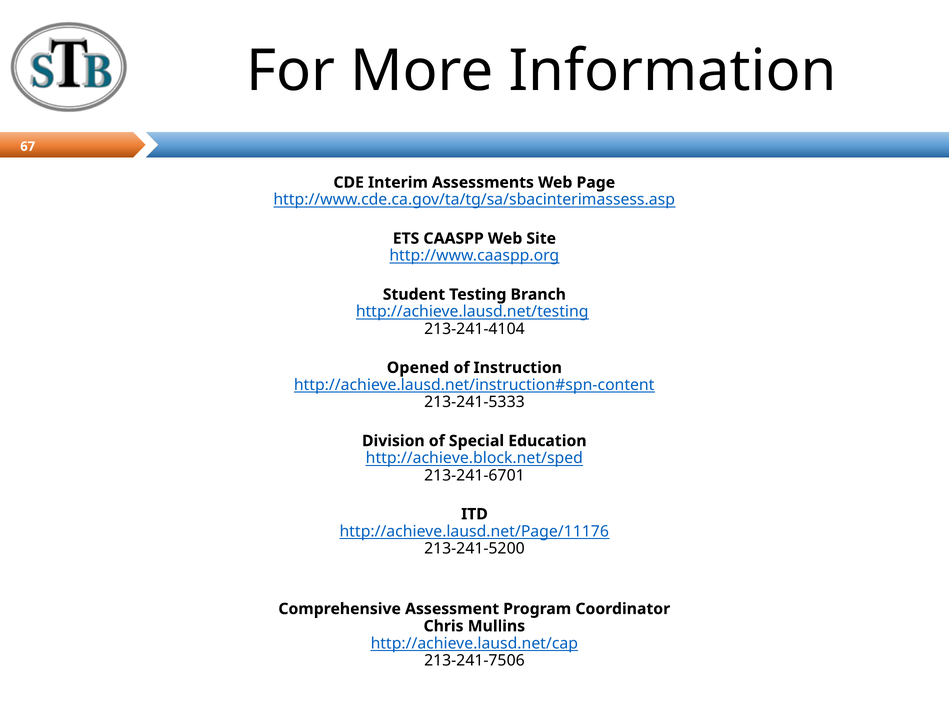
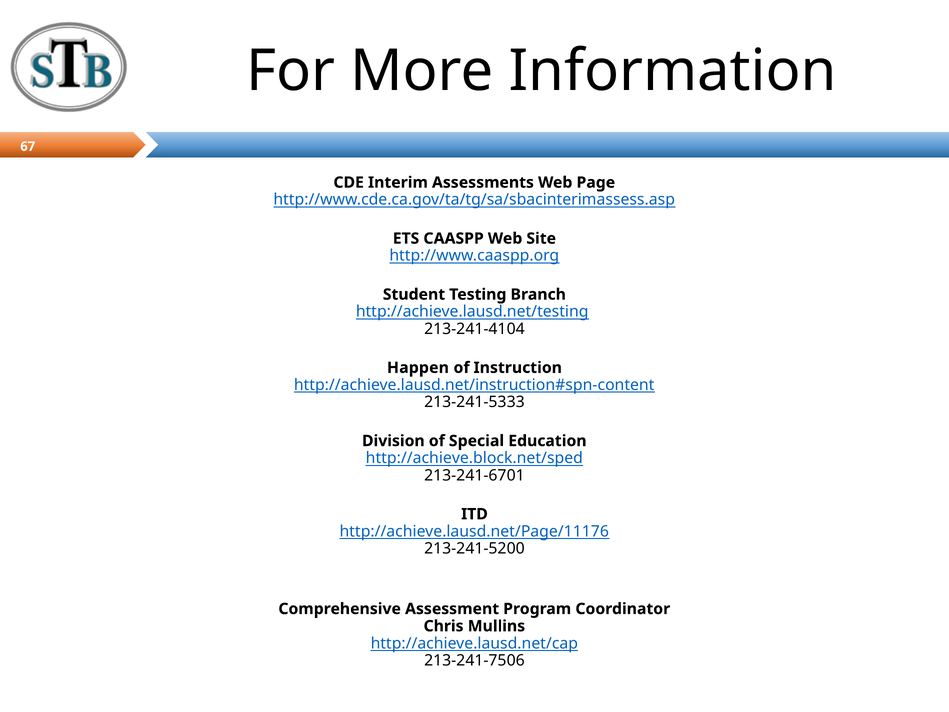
Opened: Opened -> Happen
